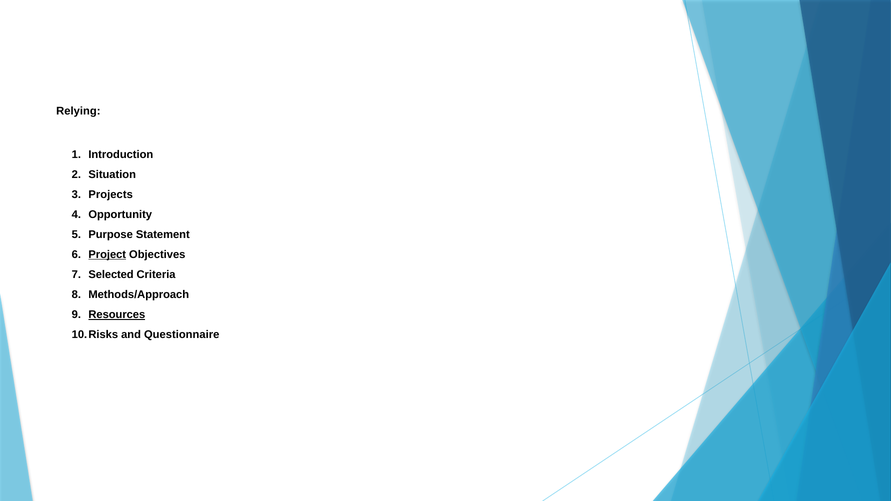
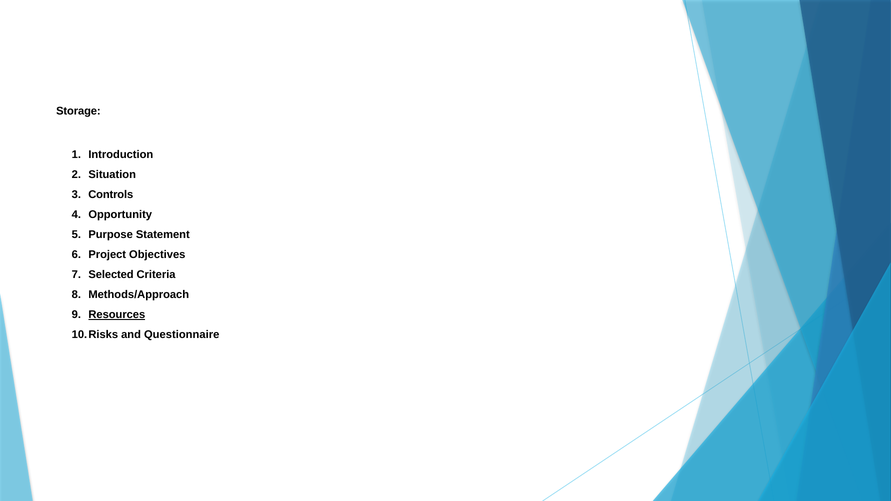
Relying: Relying -> Storage
Projects: Projects -> Controls
Project underline: present -> none
